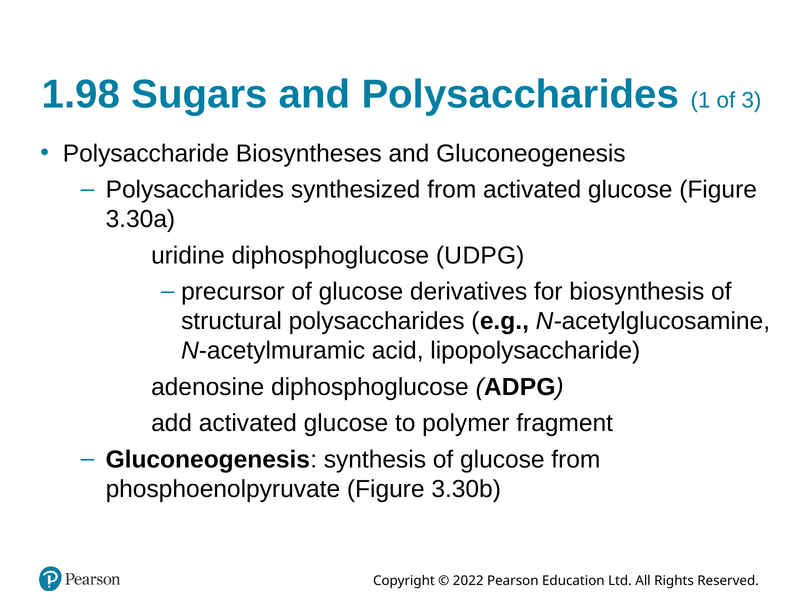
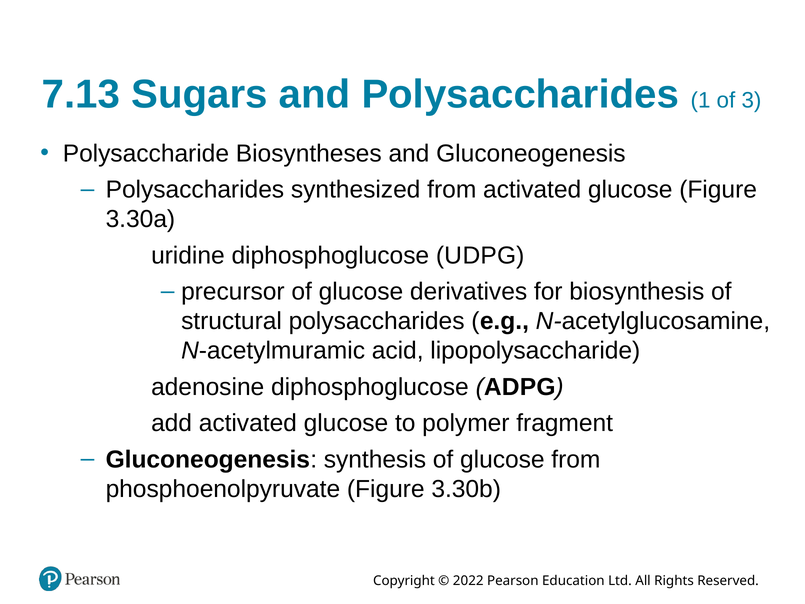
1.98: 1.98 -> 7.13
